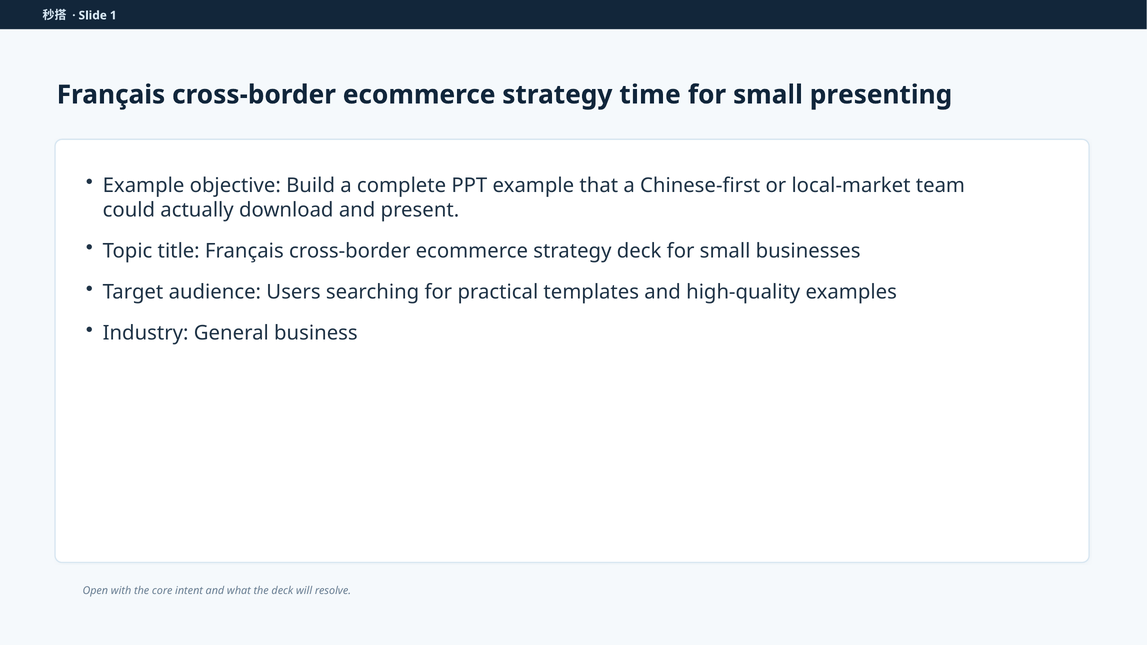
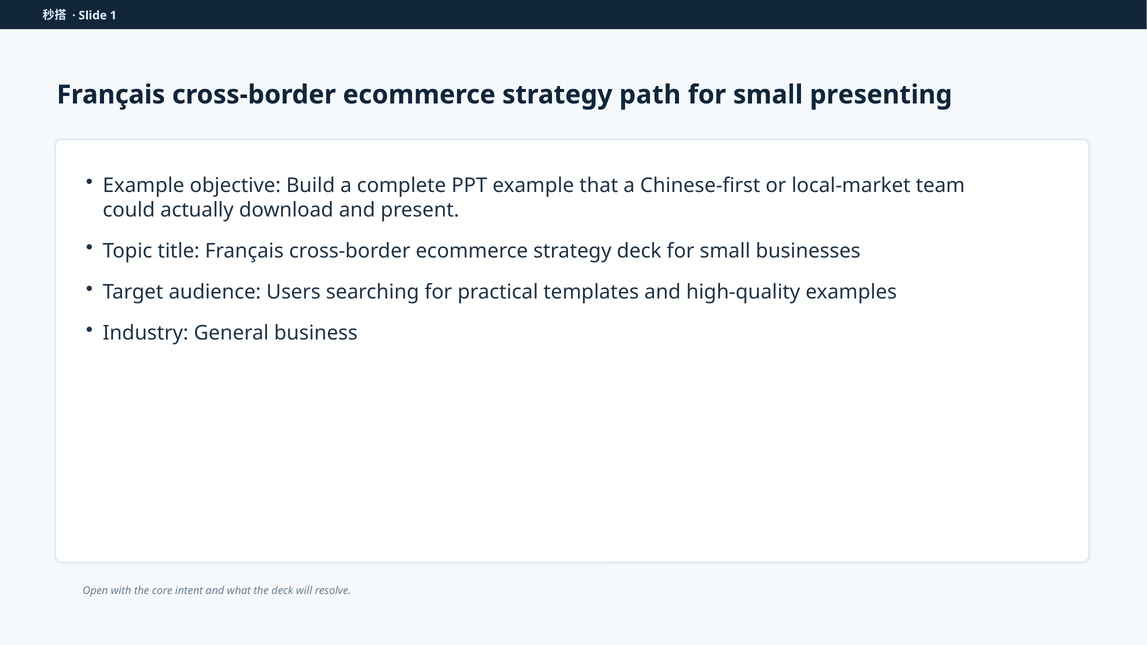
time: time -> path
